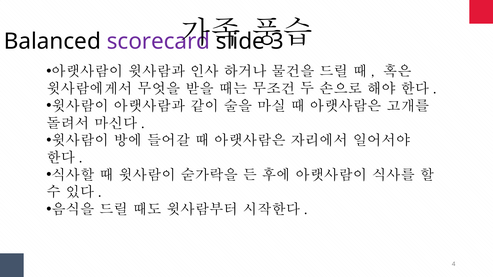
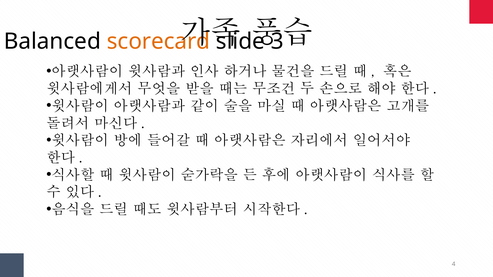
scorecard colour: purple -> orange
